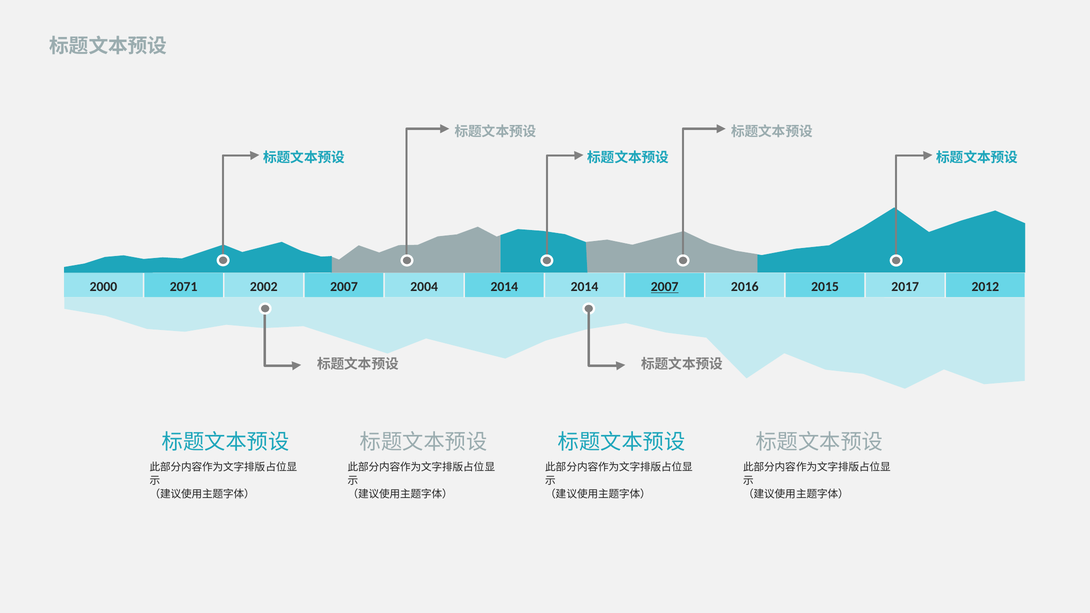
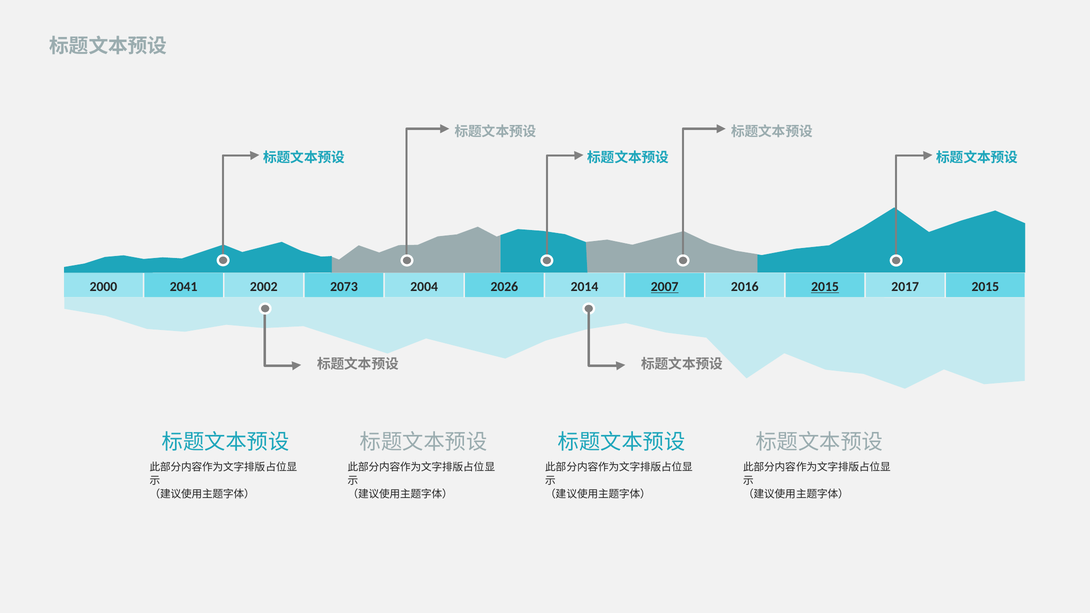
2071: 2071 -> 2041
2002 2007: 2007 -> 2073
2004 2014: 2014 -> 2026
2015 at (825, 287) underline: none -> present
2017 2012: 2012 -> 2015
